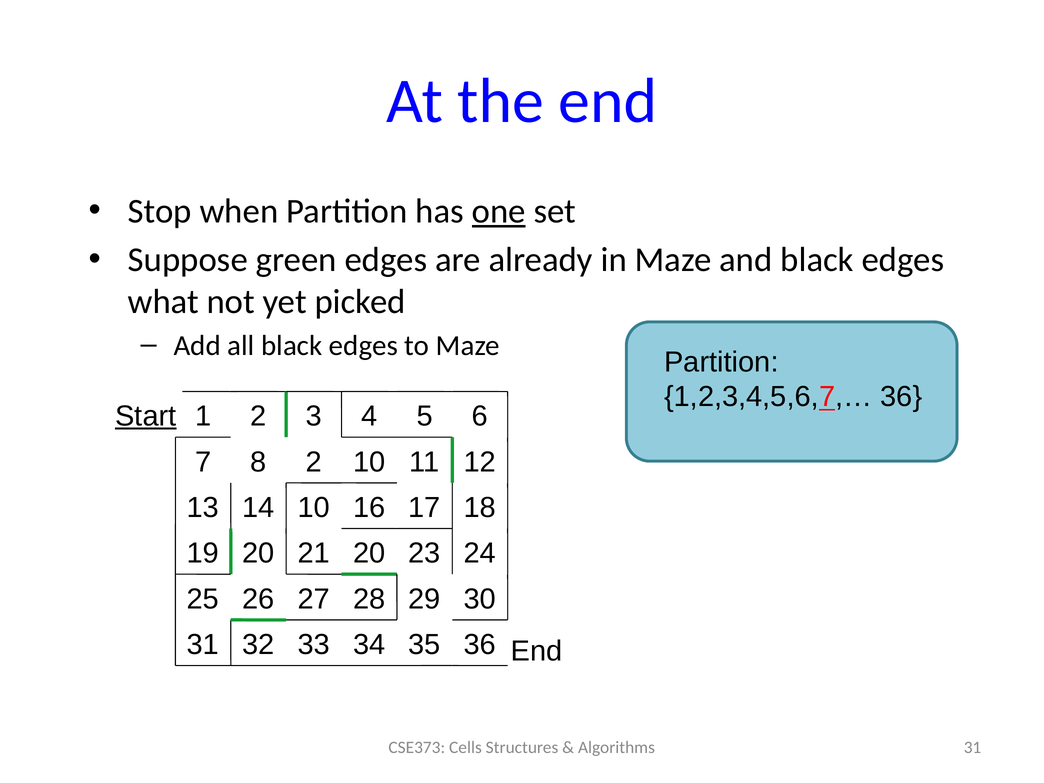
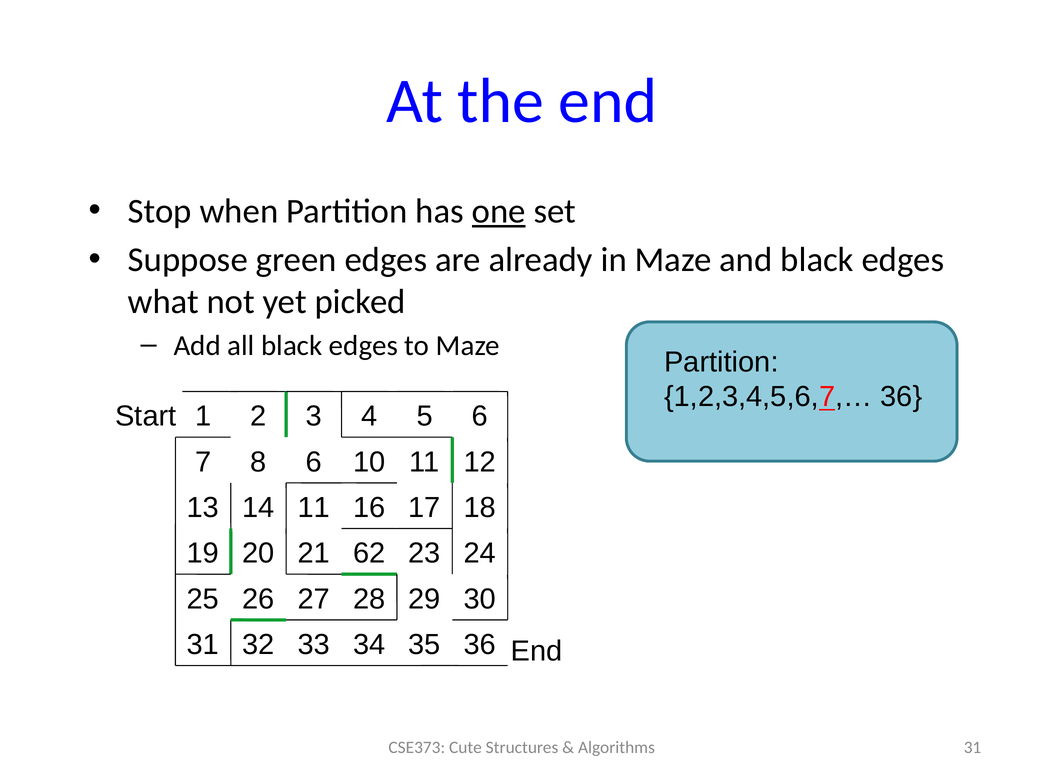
Start underline: present -> none
8 2: 2 -> 6
14 10: 10 -> 11
21 20: 20 -> 62
Cells: Cells -> Cute
